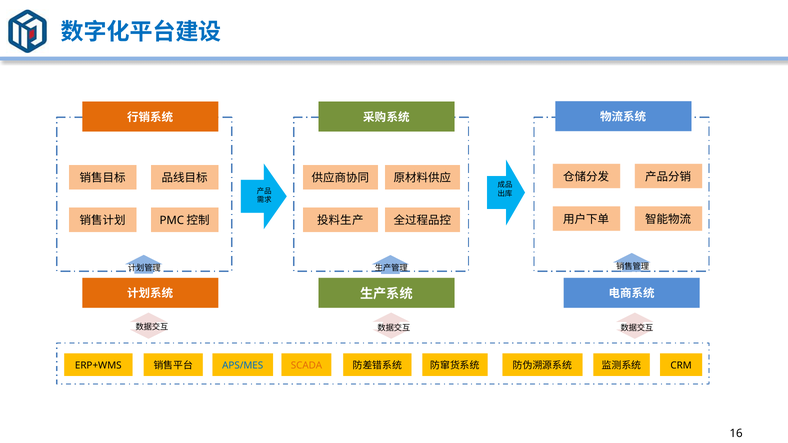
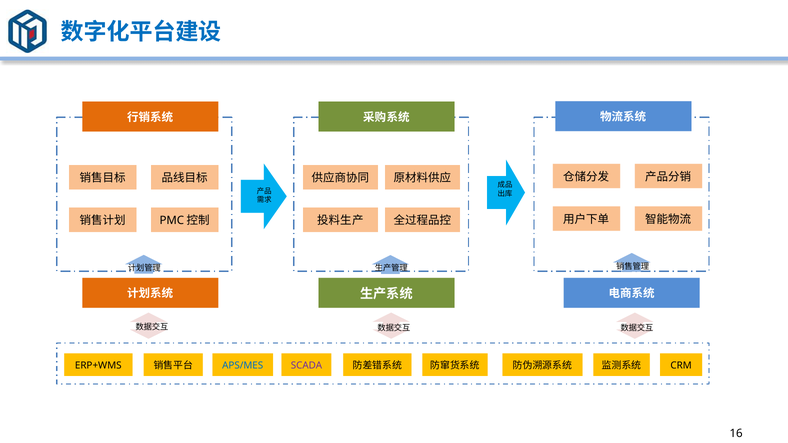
SCADA colour: orange -> purple
